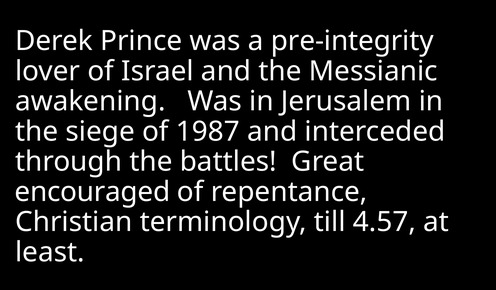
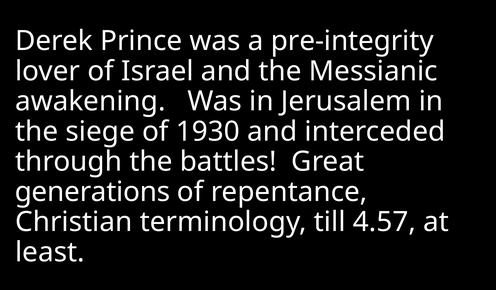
1987: 1987 -> 1930
encouraged: encouraged -> generations
